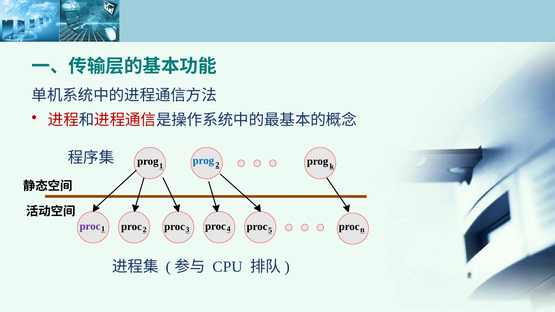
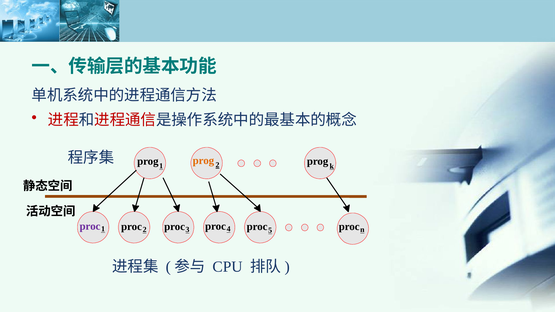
prog at (203, 161) colour: blue -> orange
